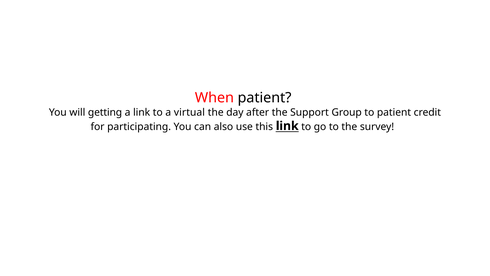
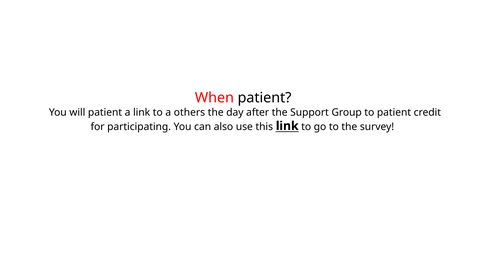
will getting: getting -> patient
virtual: virtual -> others
